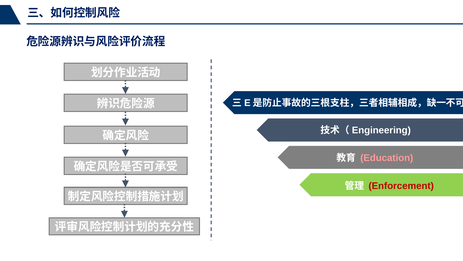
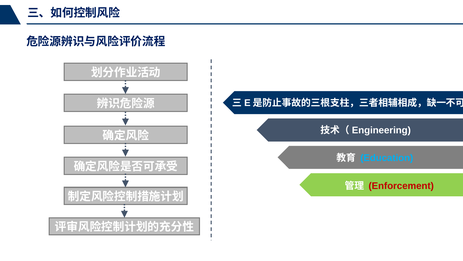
Education colour: pink -> light blue
